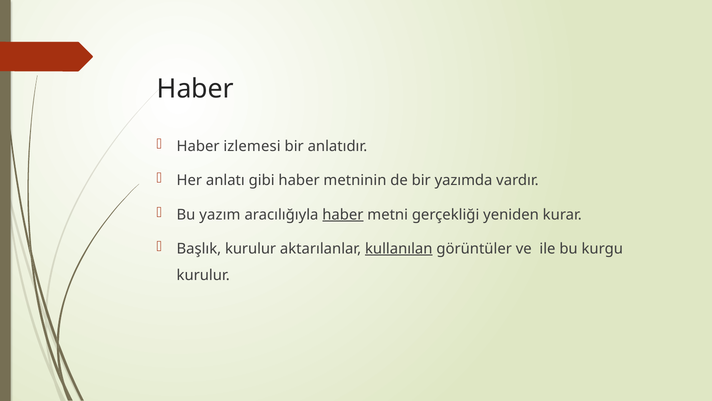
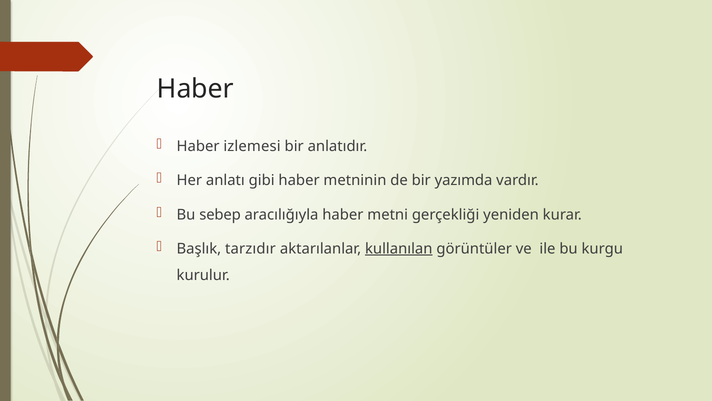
yazım: yazım -> sebep
haber at (343, 214) underline: present -> none
Başlık kurulur: kurulur -> tarzıdır
